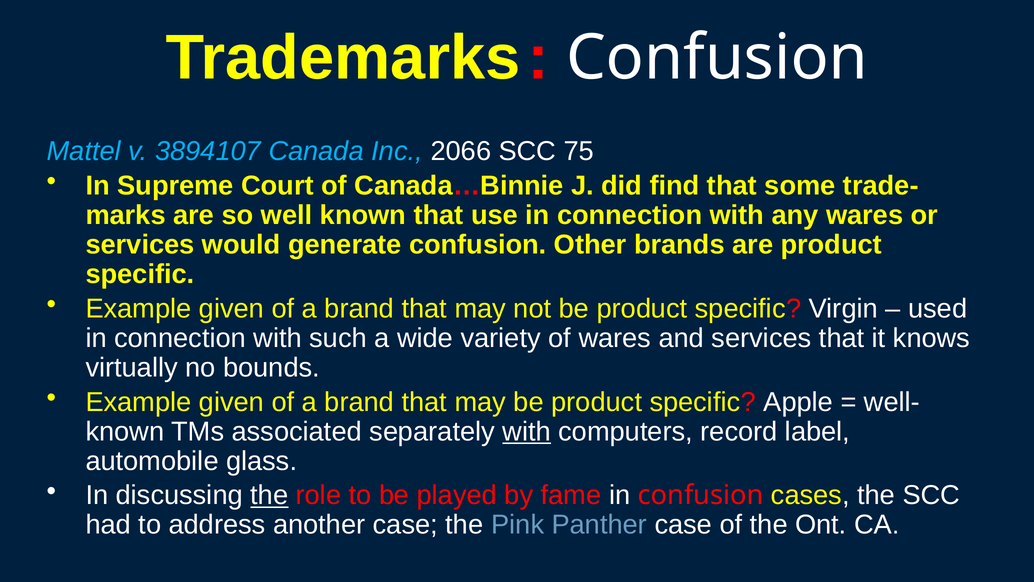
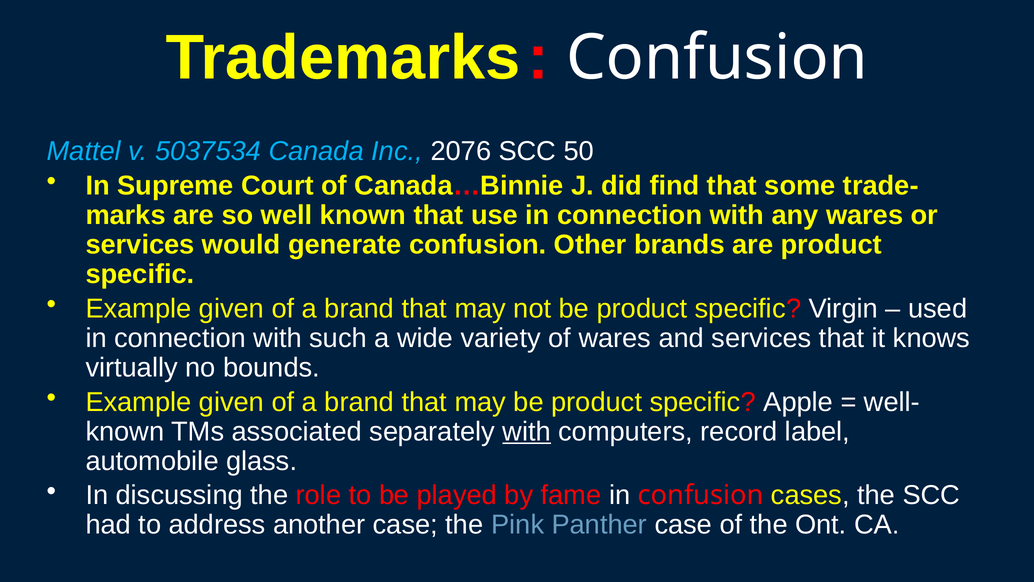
3894107: 3894107 -> 5037534
2066: 2066 -> 2076
75: 75 -> 50
the at (269, 495) underline: present -> none
